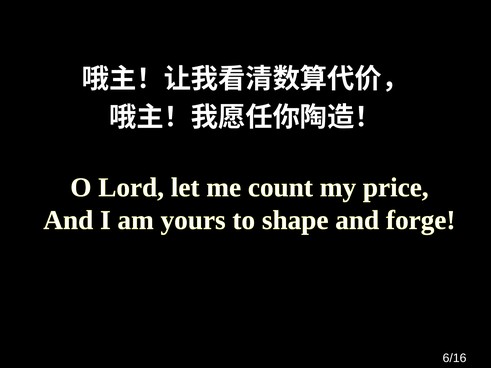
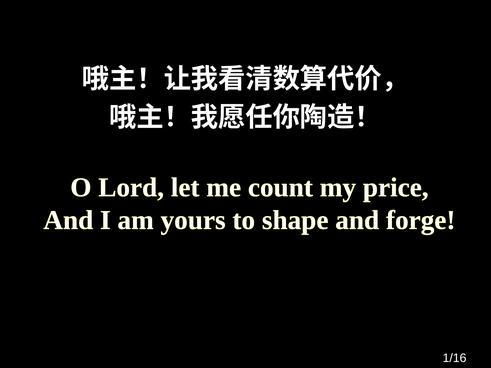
6/16: 6/16 -> 1/16
